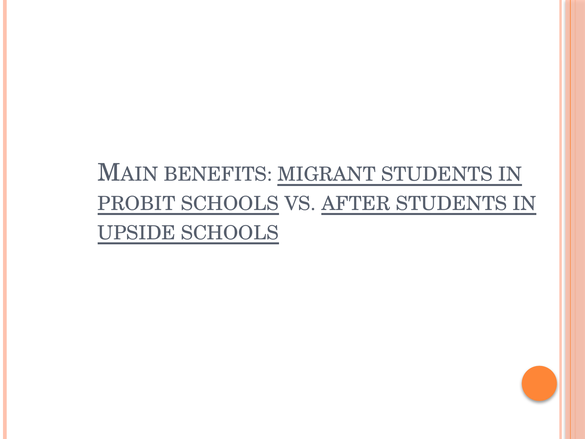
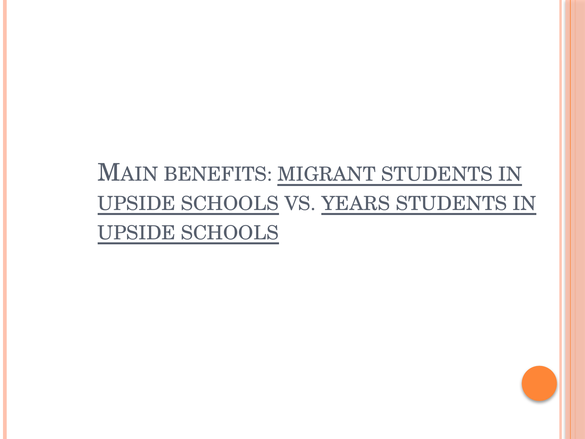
PROBIT at (136, 204): PROBIT -> UPSIDE
AFTER: AFTER -> YEARS
